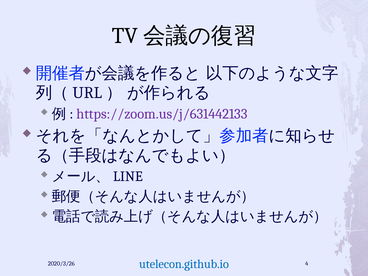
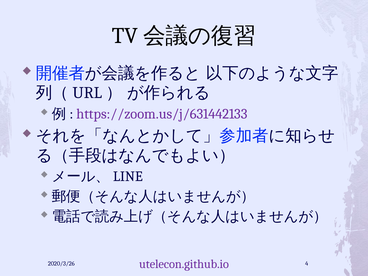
utelecon.github.io colour: blue -> purple
